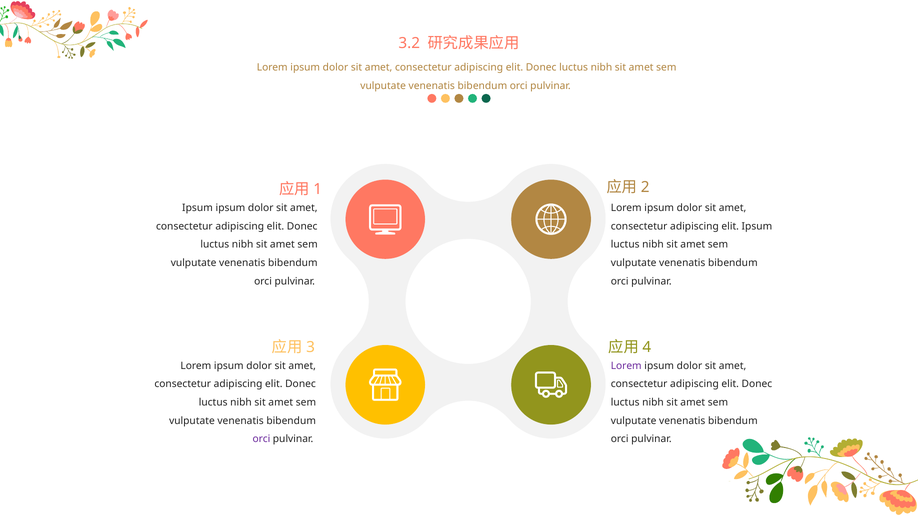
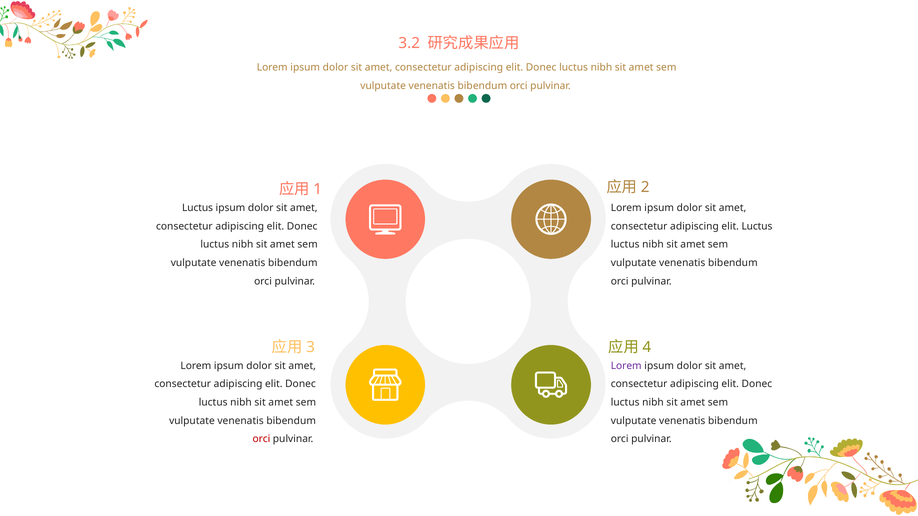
Ipsum at (197, 208): Ipsum -> Luctus
elit Ipsum: Ipsum -> Luctus
orci at (261, 439) colour: purple -> red
